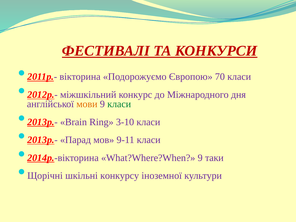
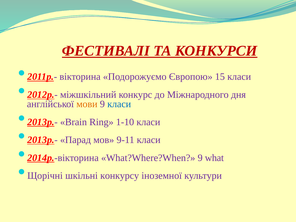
70: 70 -> 15
класи at (119, 104) colour: green -> blue
3-10: 3-10 -> 1-10
таки: таки -> what
